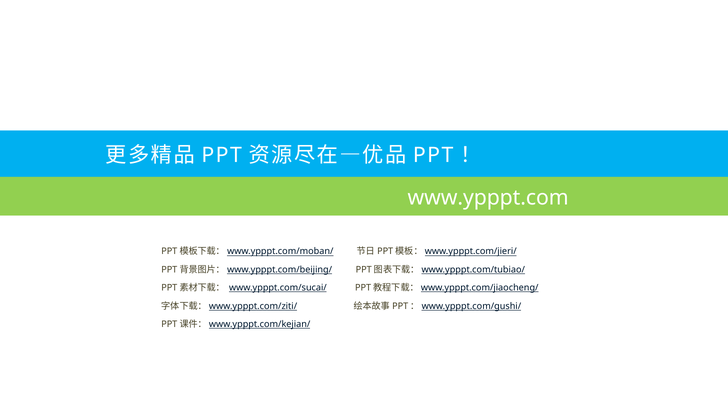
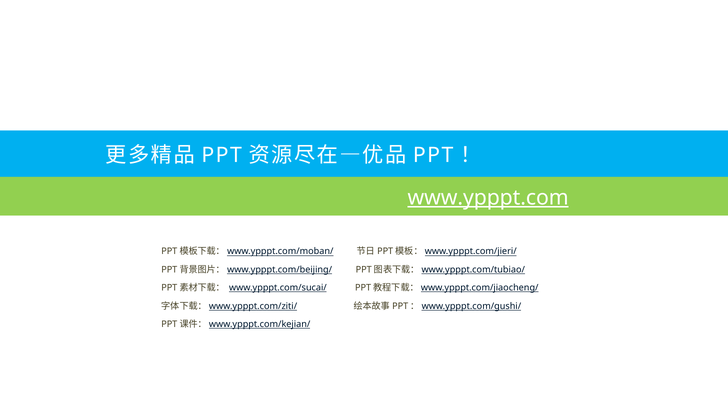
www.ypppt.com underline: none -> present
